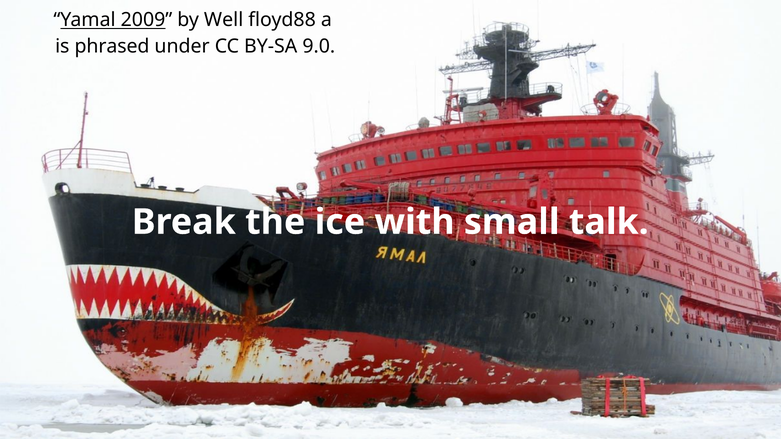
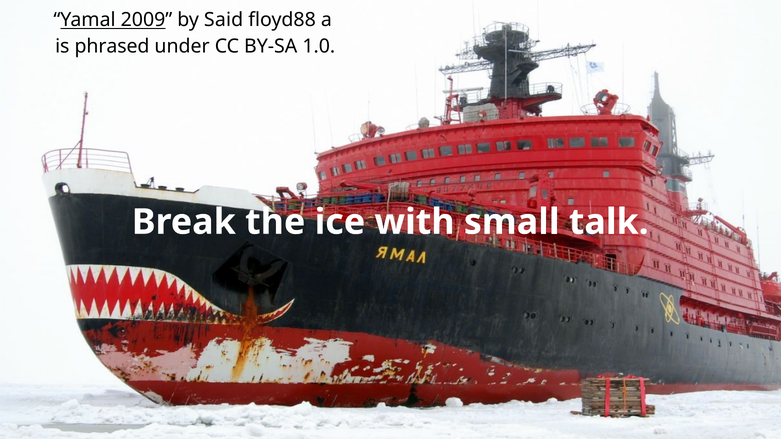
Well: Well -> Said
9.0: 9.0 -> 1.0
